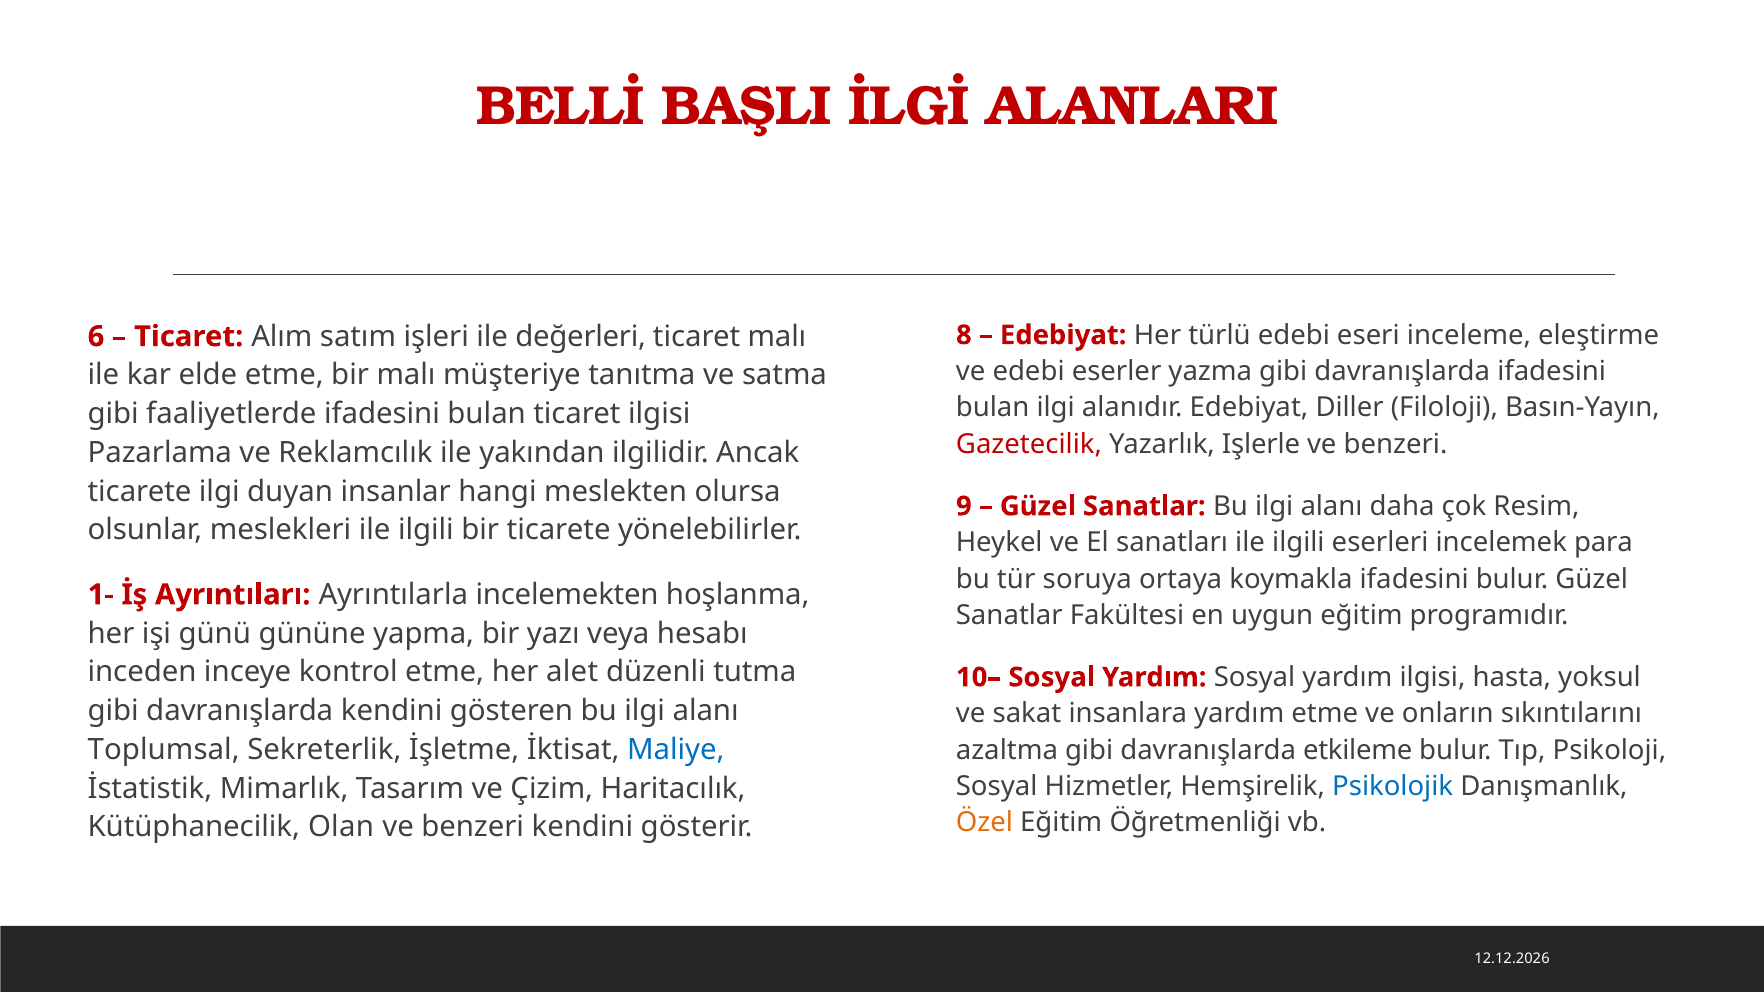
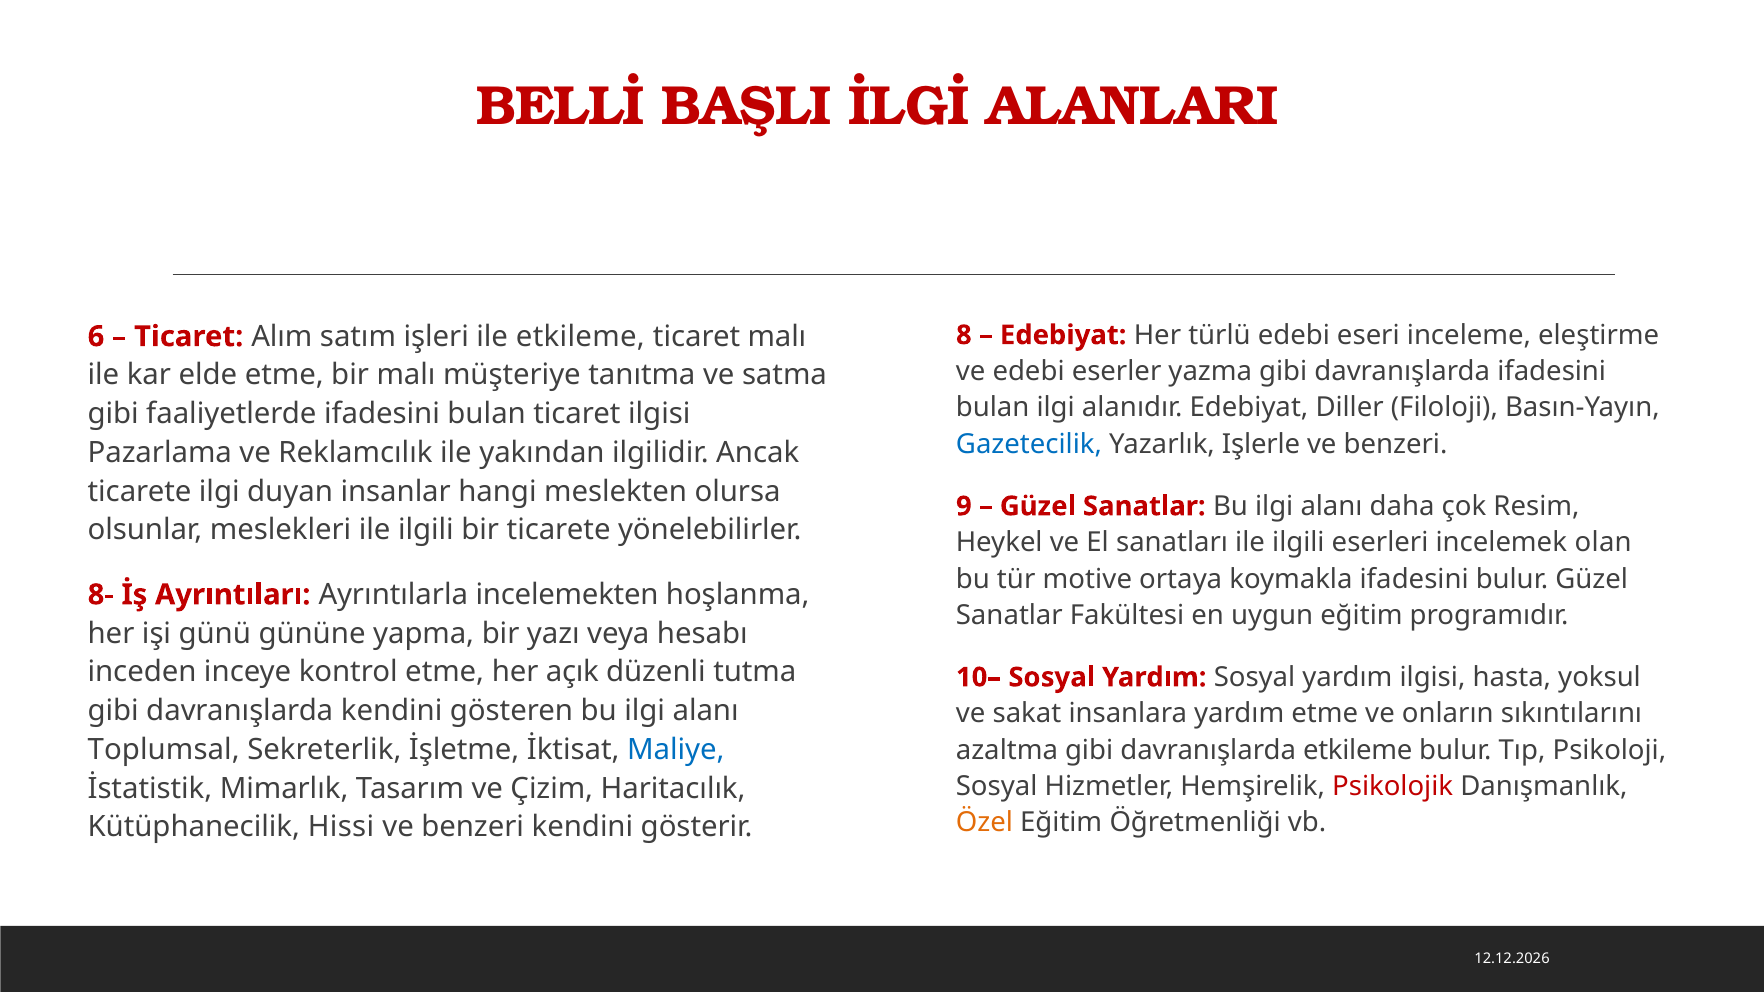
ile değerleri: değerleri -> etkileme
Gazetecilik colour: red -> blue
para: para -> olan
soruya: soruya -> motive
1-: 1- -> 8-
alet: alet -> açık
Psikolojik colour: blue -> red
Olan: Olan -> Hissi
